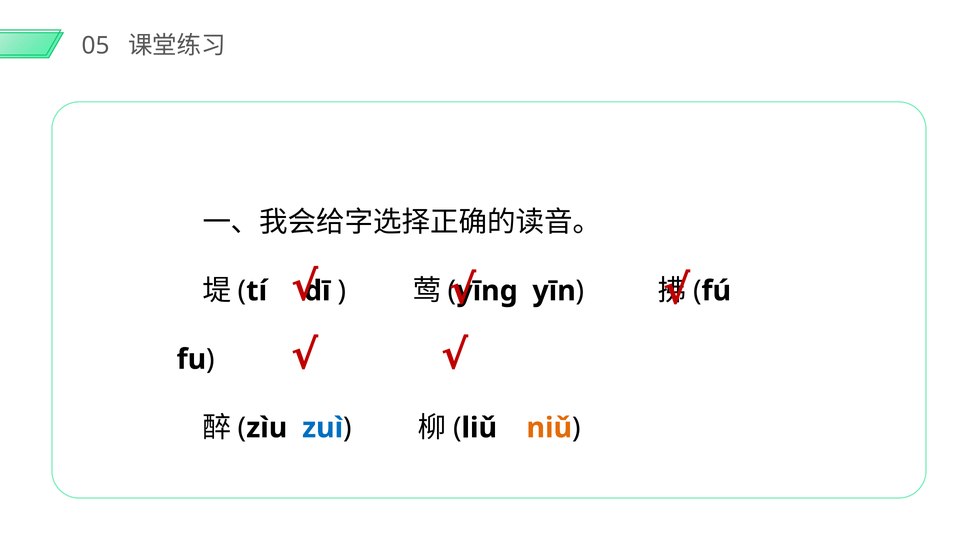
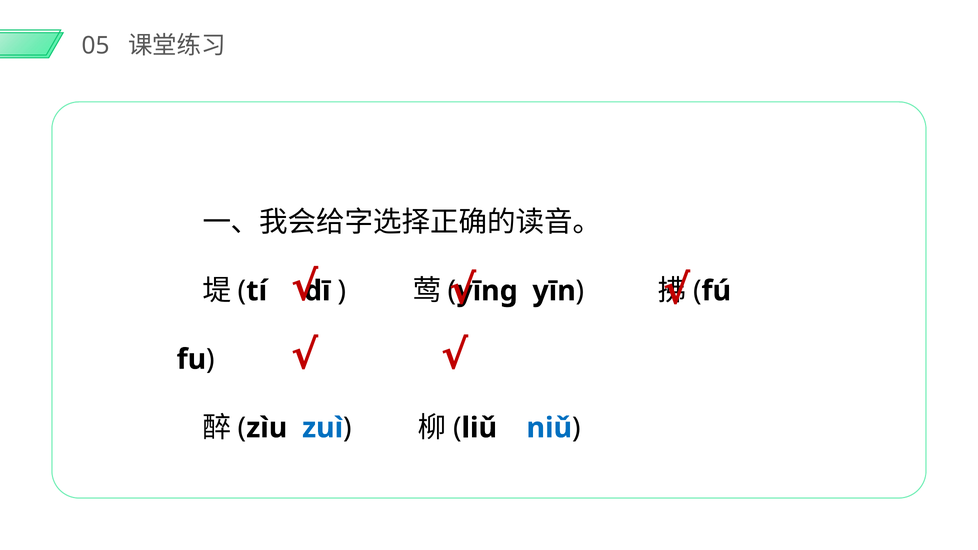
niǔ colour: orange -> blue
